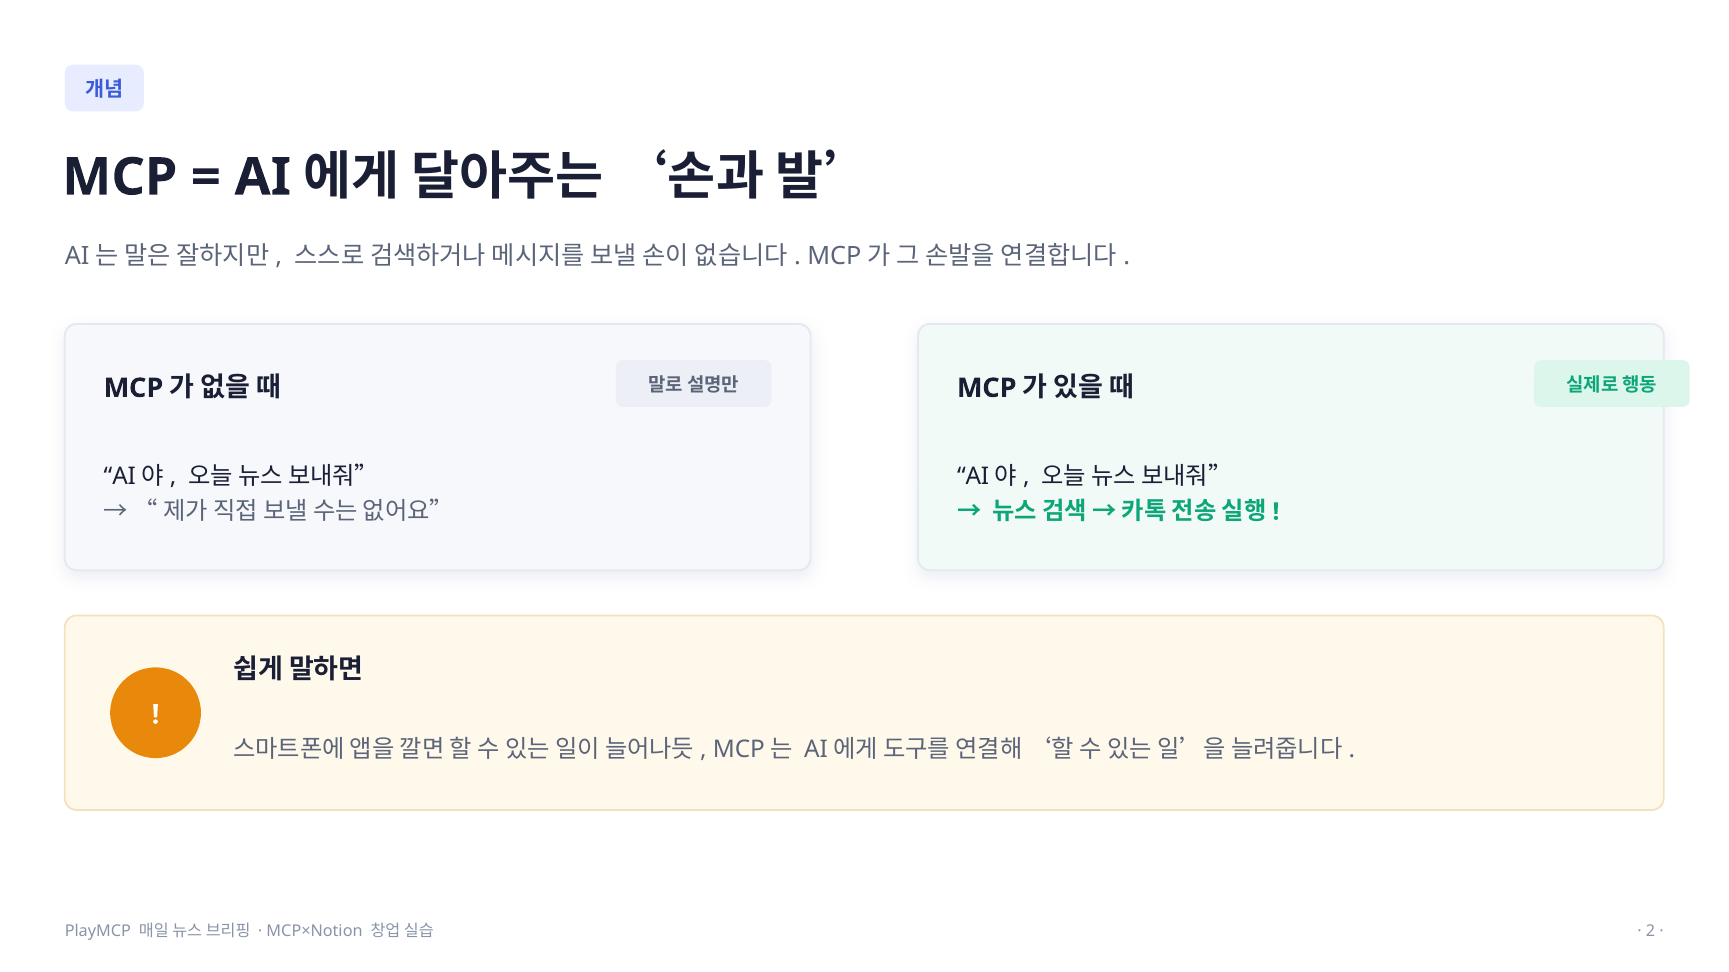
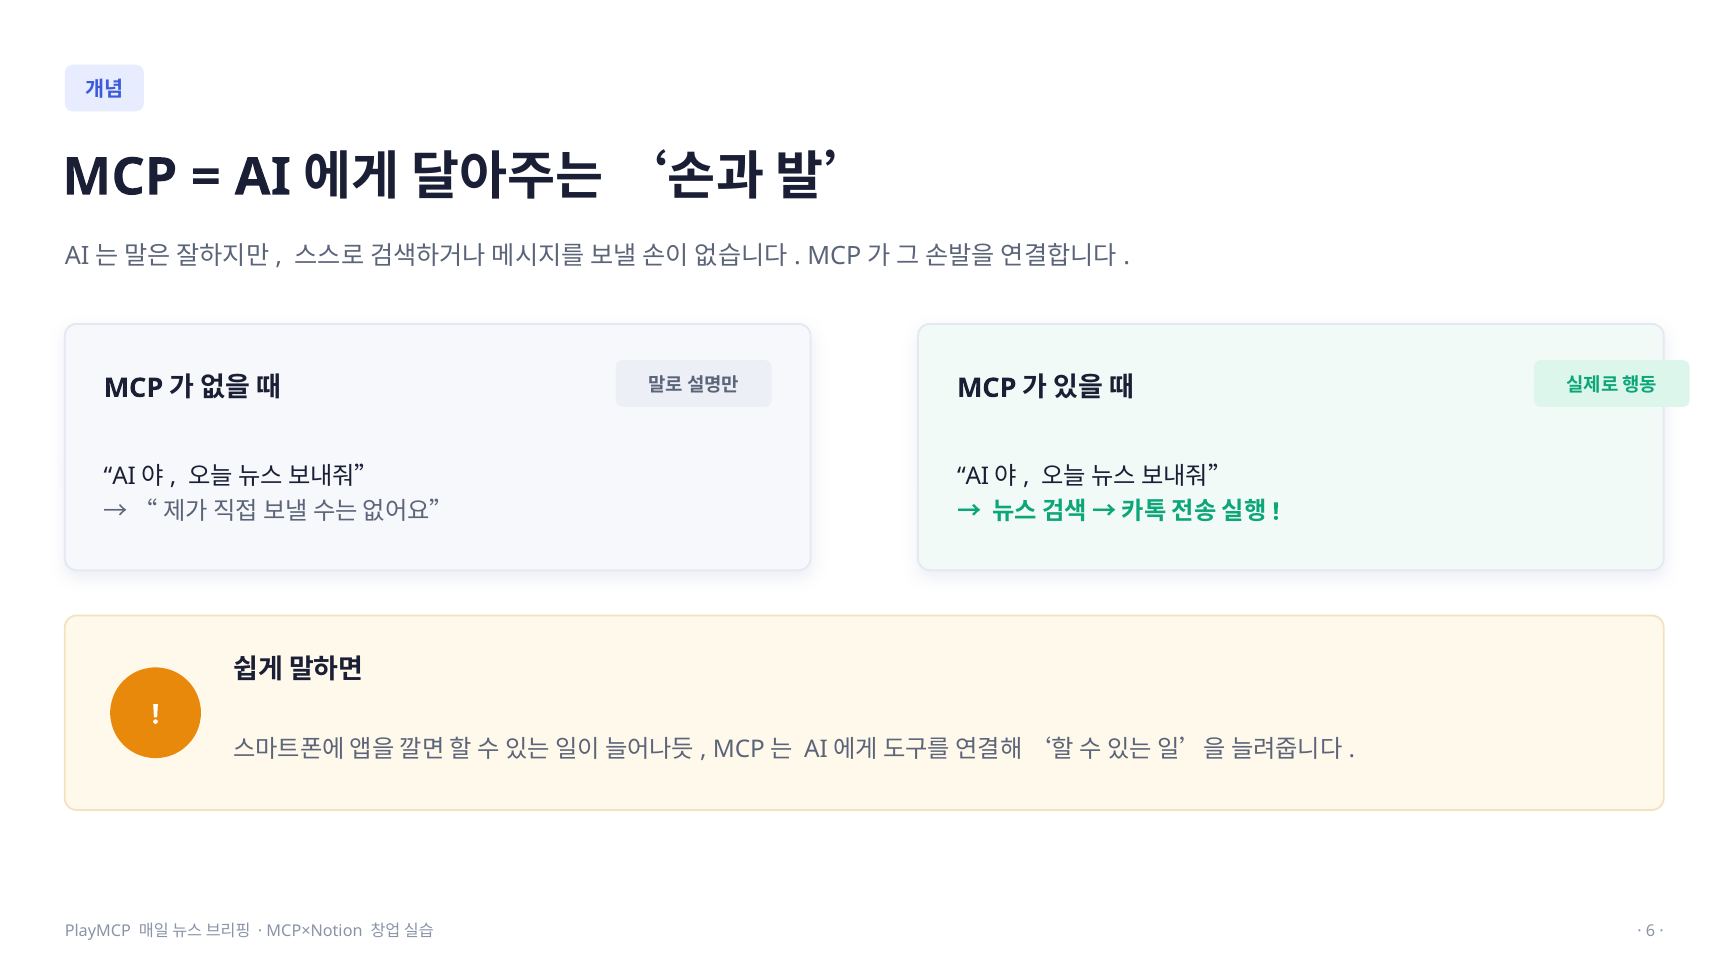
2: 2 -> 6
